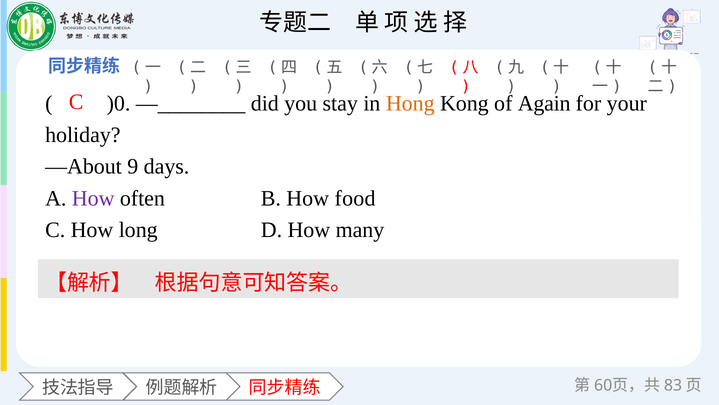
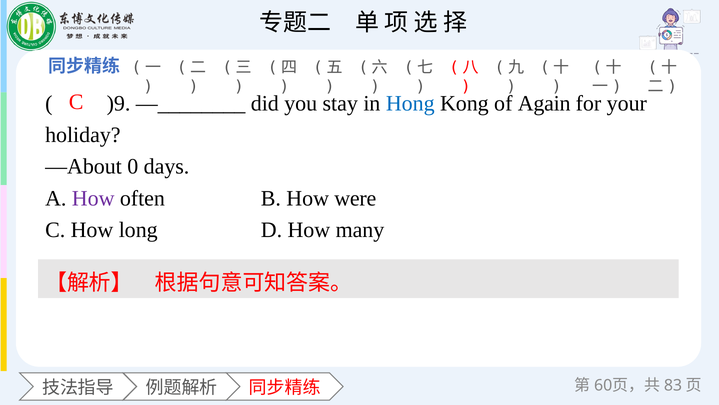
)0: )0 -> )9
Hong colour: orange -> blue
9: 9 -> 0
food: food -> were
